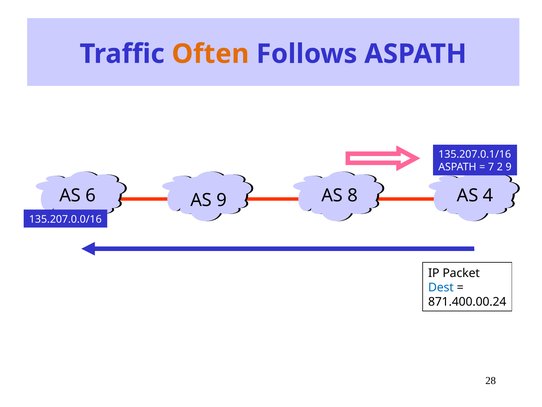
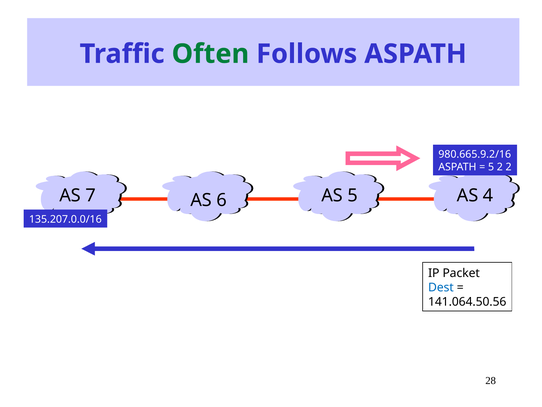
Often colour: orange -> green
135.207.0.1/16: 135.207.0.1/16 -> 980.665.9.2/16
7 at (491, 167): 7 -> 5
2 9: 9 -> 2
6: 6 -> 7
AS 8: 8 -> 5
AS 9: 9 -> 6
871.400.00.24: 871.400.00.24 -> 141.064.50.56
